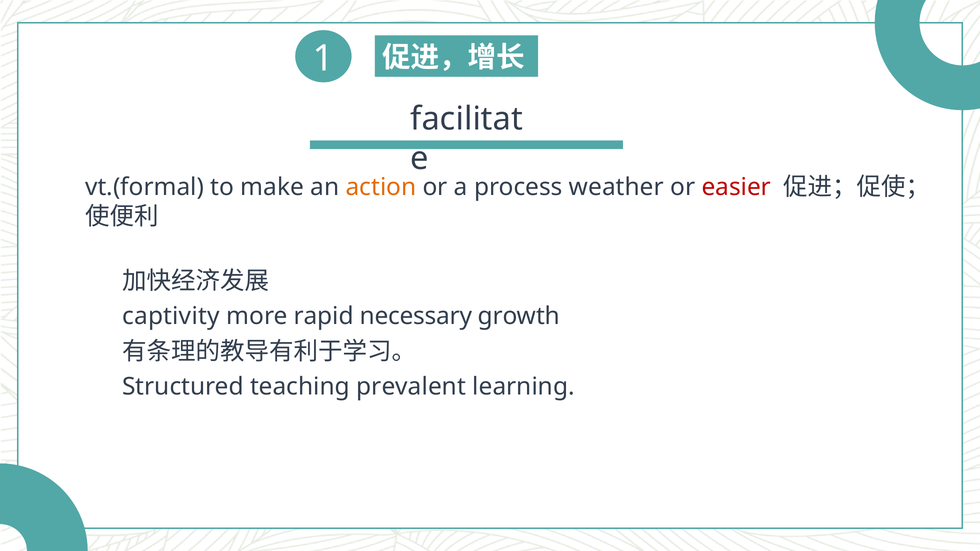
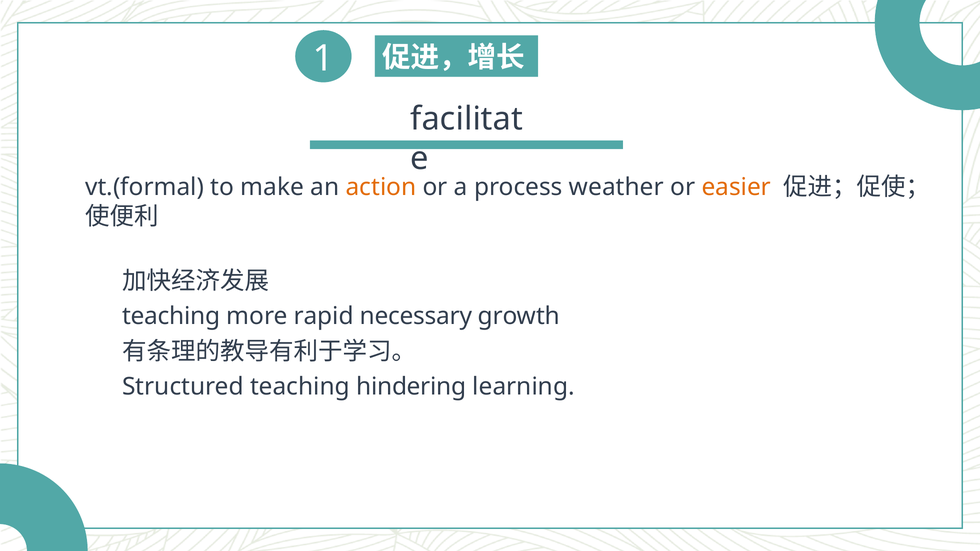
easier colour: red -> orange
captivity at (171, 317): captivity -> teaching
prevalent: prevalent -> hindering
